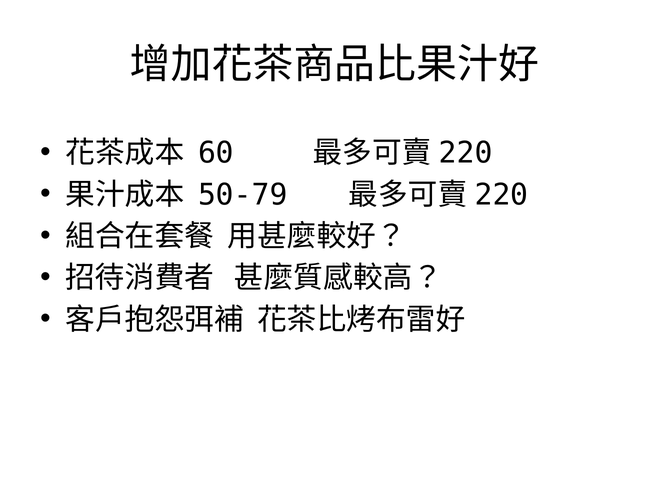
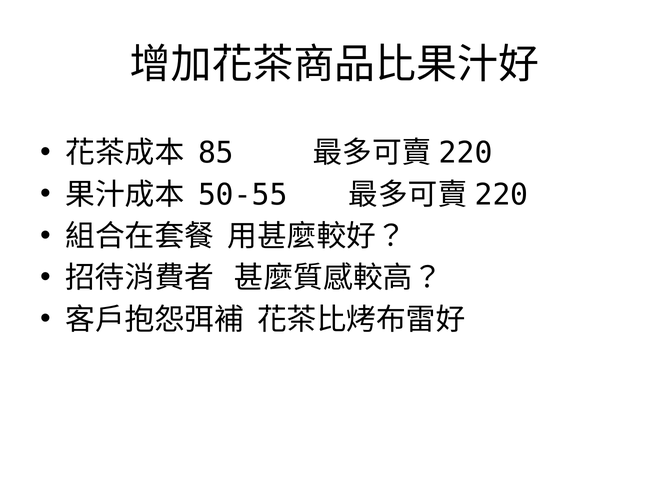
60: 60 -> 85
50-79: 50-79 -> 50-55
